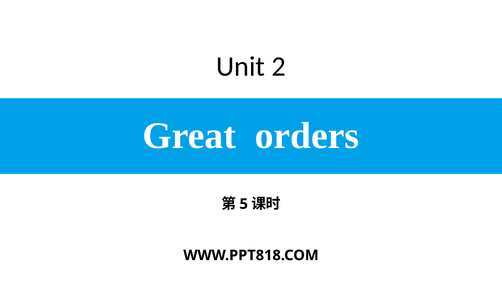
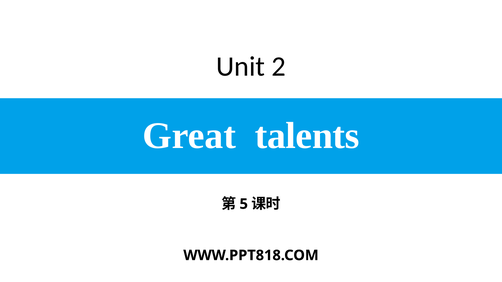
orders: orders -> talents
